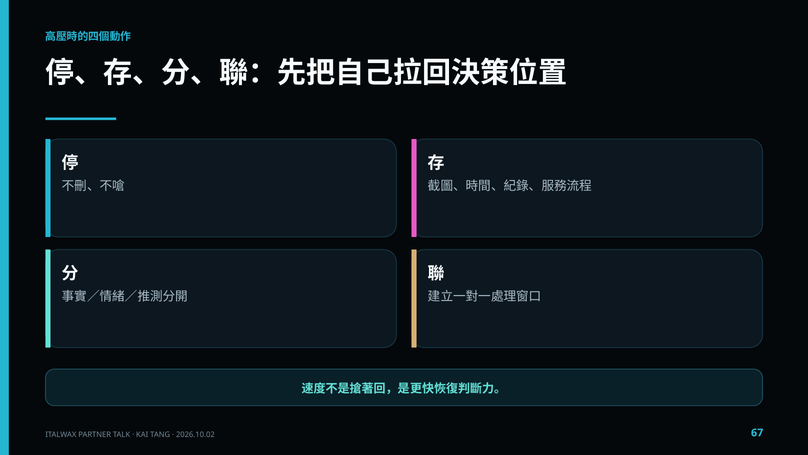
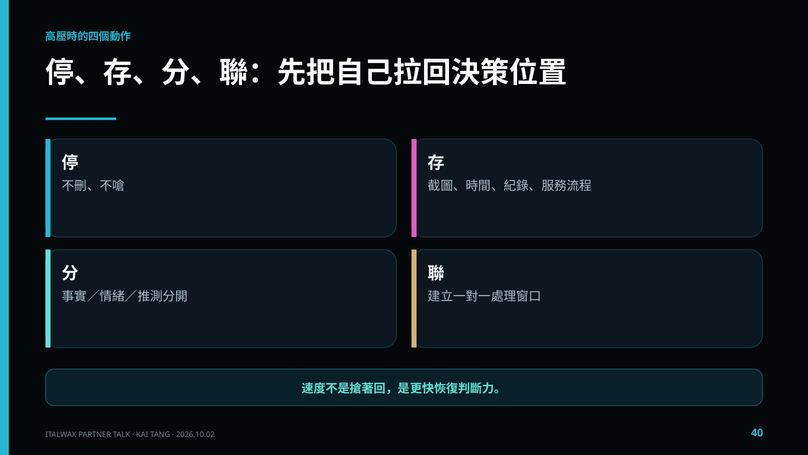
67: 67 -> 40
